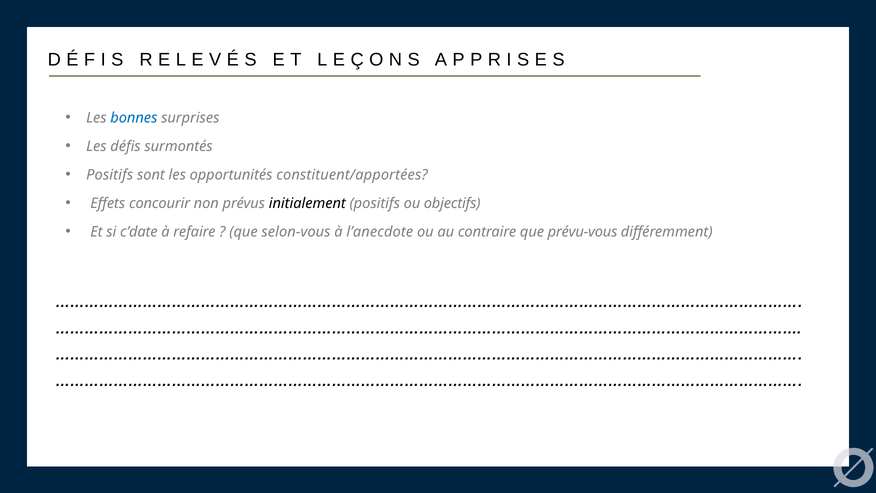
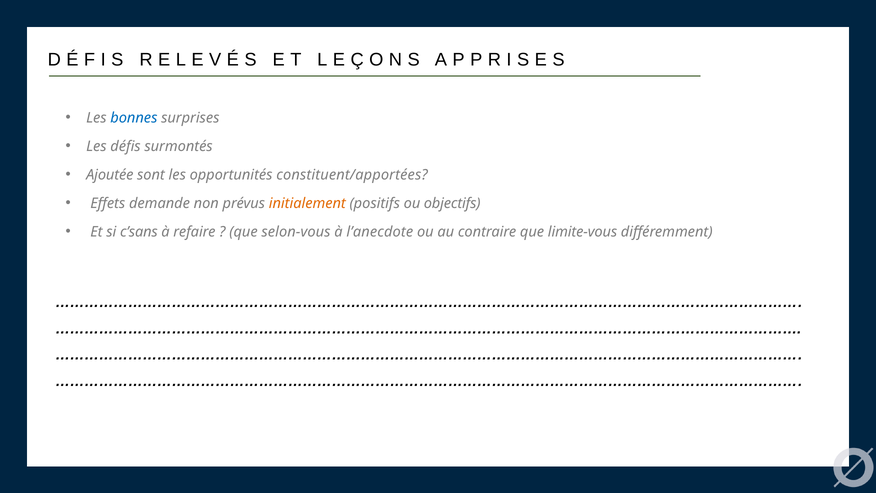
Positifs at (110, 175): Positifs -> Ajoutée
concourir: concourir -> demande
initialement colour: black -> orange
c’date: c’date -> c’sans
prévu-vous: prévu-vous -> limite-vous
